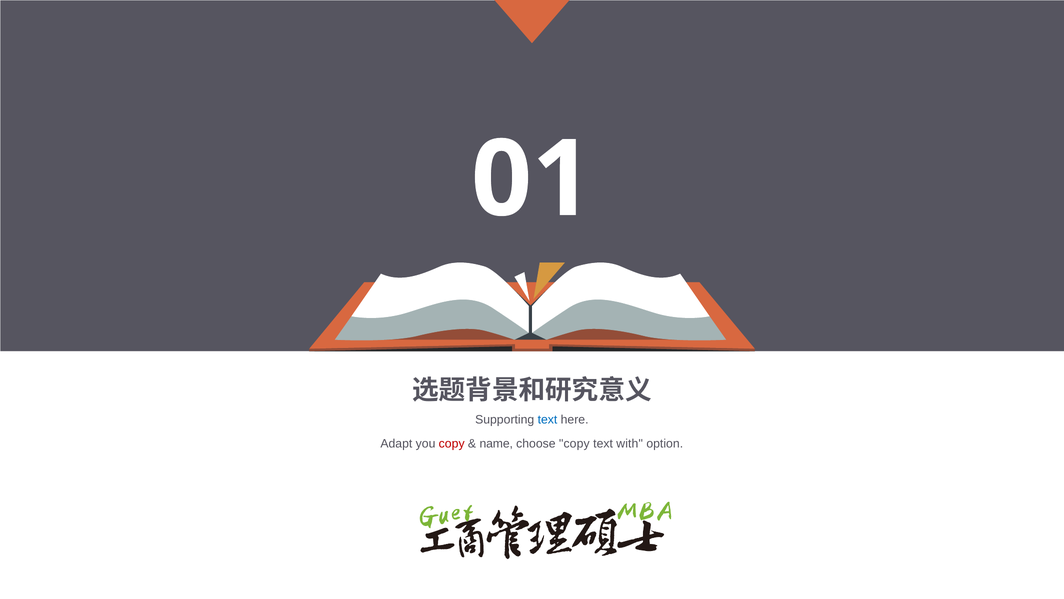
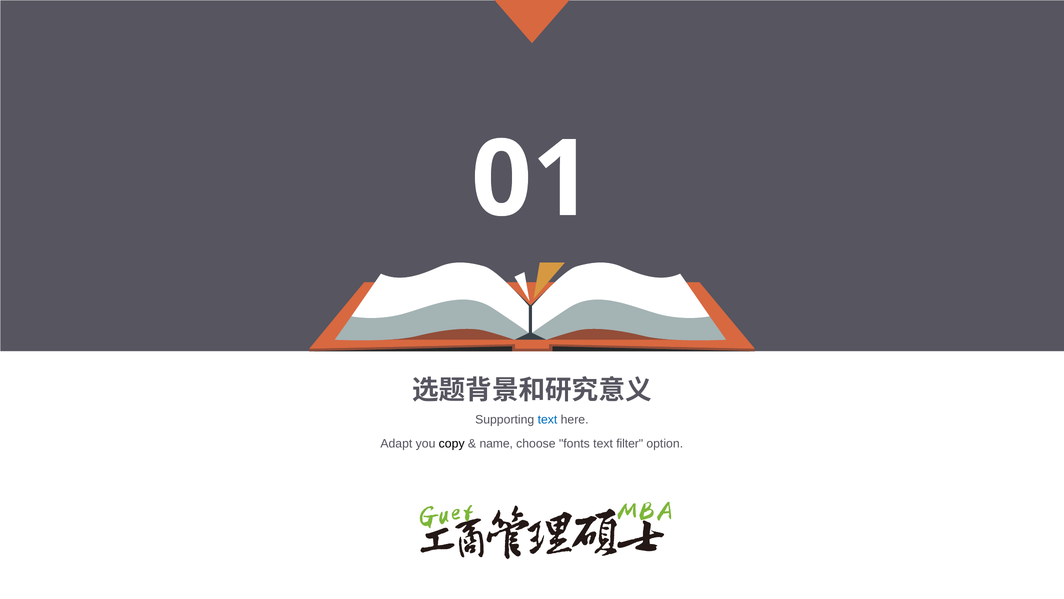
copy at (452, 443) colour: red -> black
choose copy: copy -> fonts
with: with -> filter
